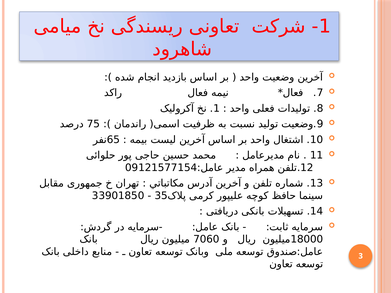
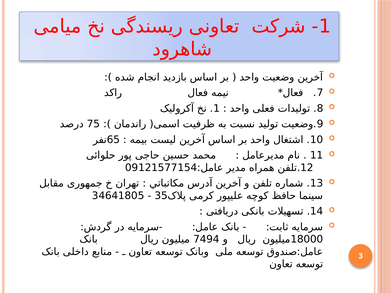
33901850: 33901850 -> 34641805
7060: 7060 -> 7494
